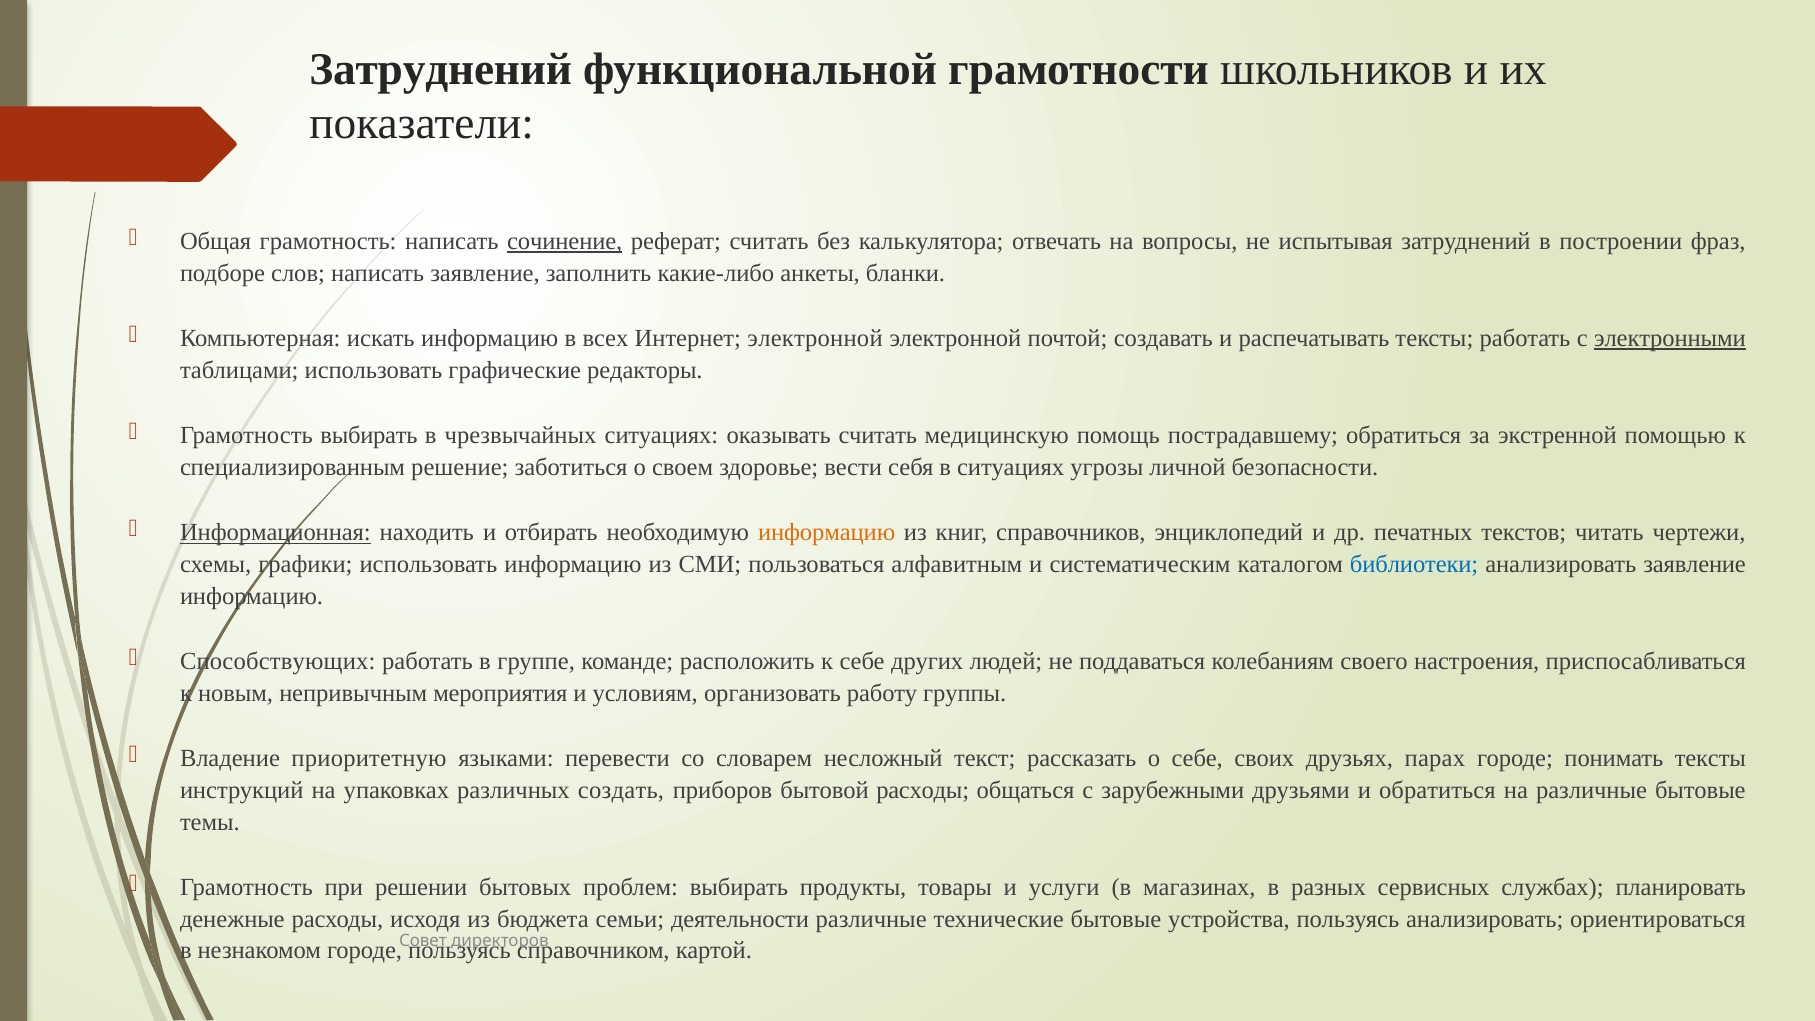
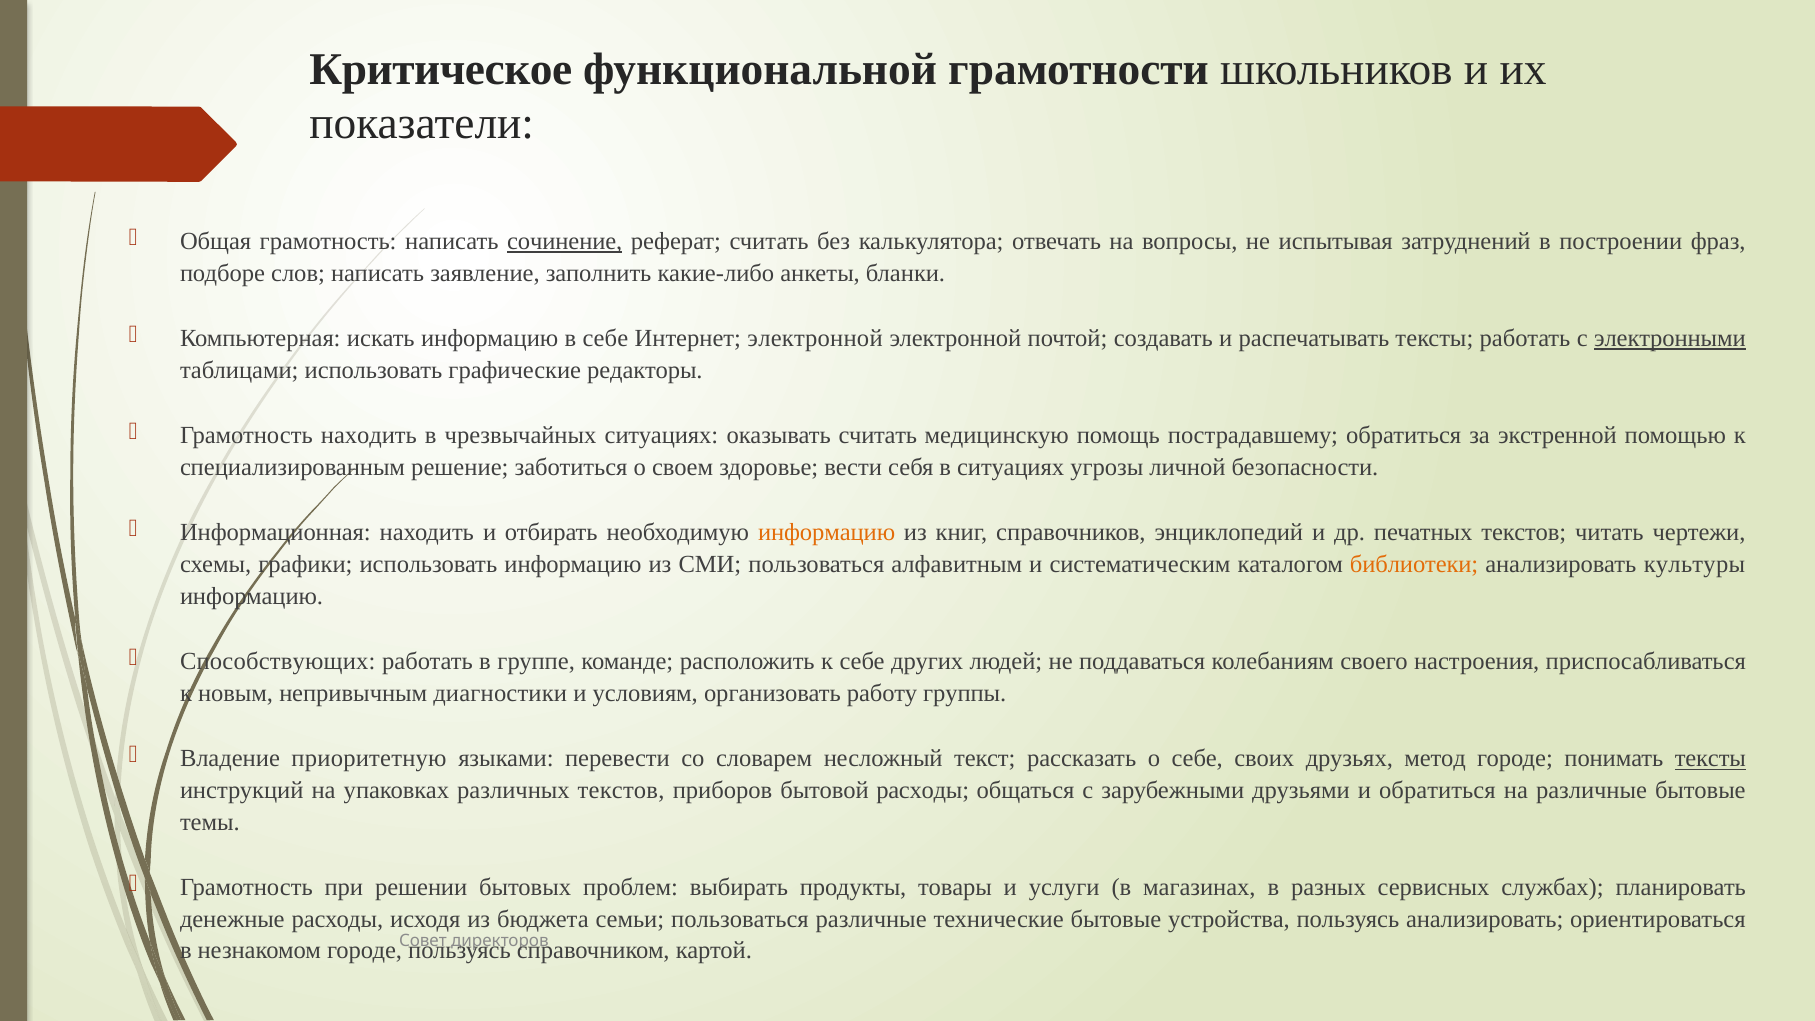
Затруднений at (441, 69): Затруднений -> Критическое
в всех: всех -> себе
Грамотность выбирать: выбирать -> находить
Информационная underline: present -> none
библиотеки colour: blue -> orange
анализировать заявление: заявление -> культуры
мероприятия: мероприятия -> диагностики
парах: парах -> метод
тексты at (1710, 759) underline: none -> present
различных создать: создать -> текстов
семьи деятельности: деятельности -> пользоваться
